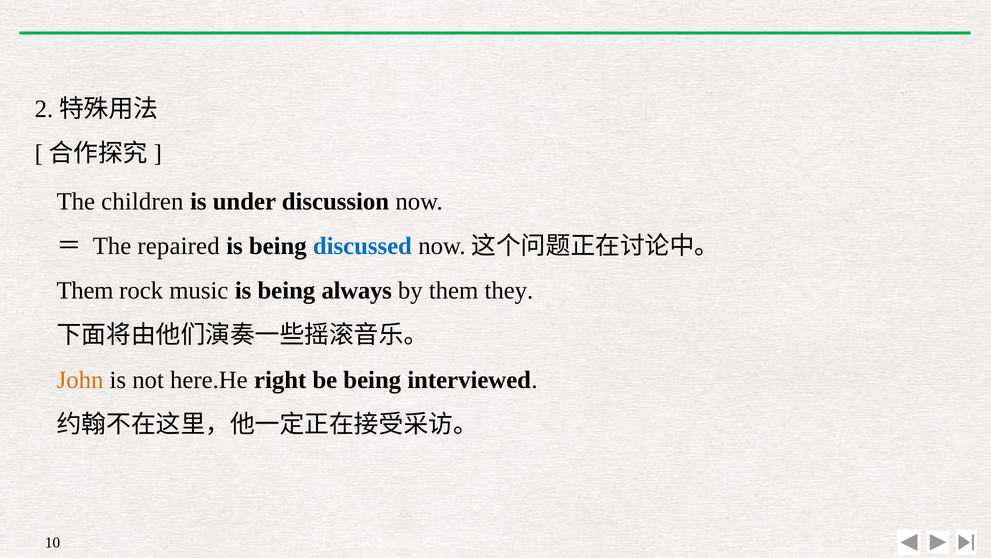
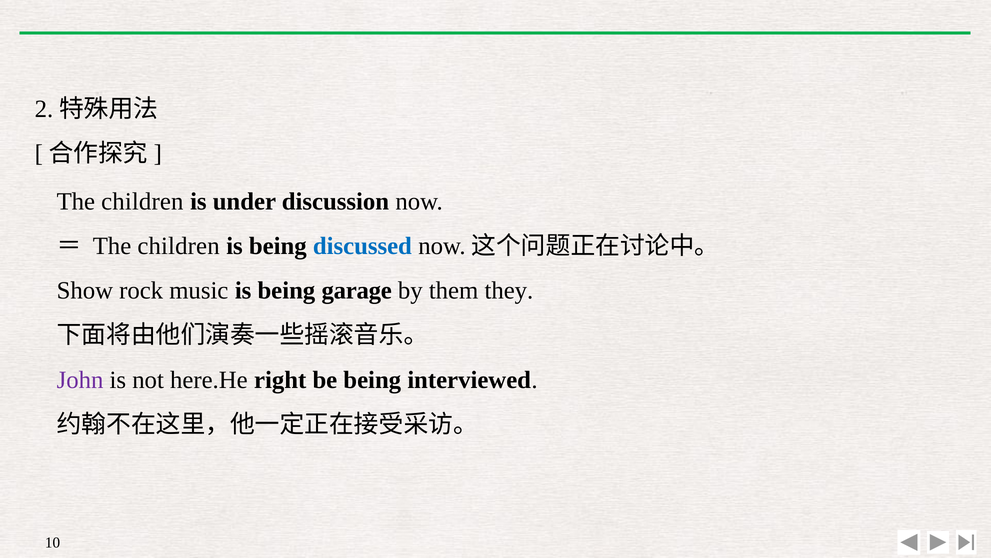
repaired at (179, 246): repaired -> children
Them at (85, 290): Them -> Show
always: always -> garage
John colour: orange -> purple
